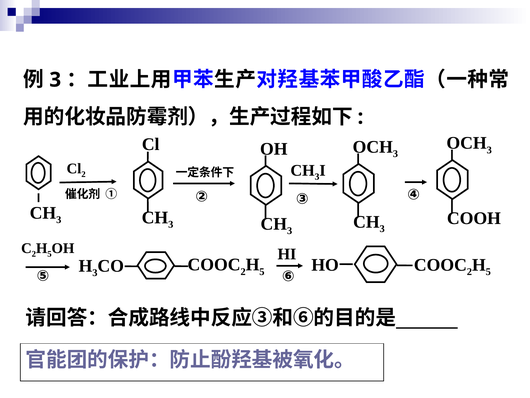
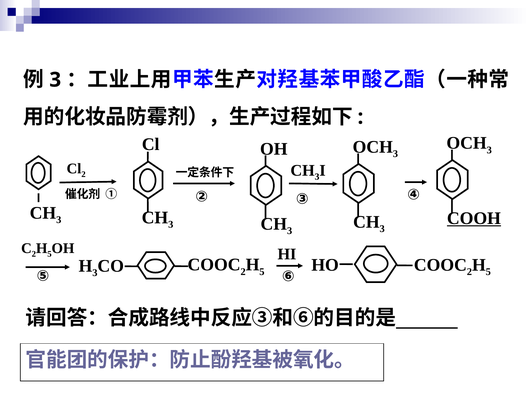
COOH underline: none -> present
